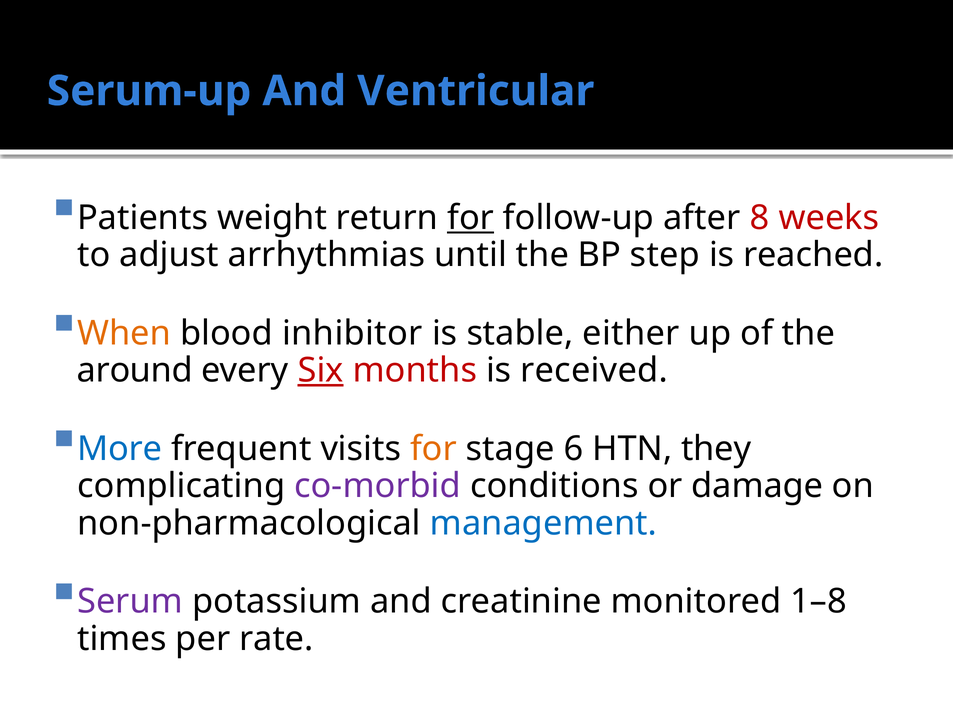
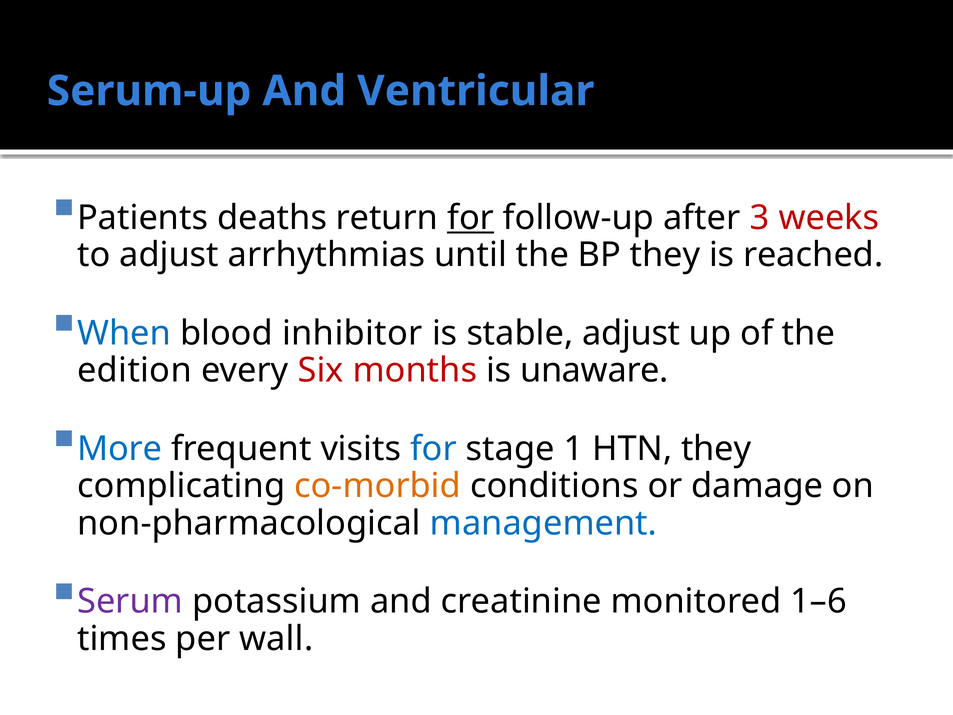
weight: weight -> deaths
8: 8 -> 3
BP step: step -> they
When colour: orange -> blue
stable either: either -> adjust
around: around -> edition
Six underline: present -> none
received: received -> unaware
for at (434, 449) colour: orange -> blue
6: 6 -> 1
co-morbid colour: purple -> orange
1–8: 1–8 -> 1–6
rate: rate -> wall
